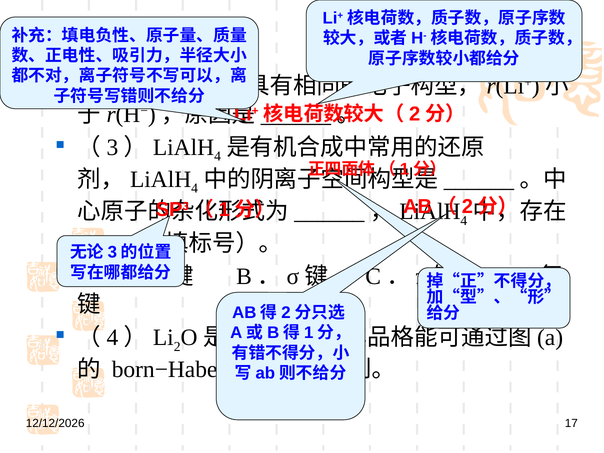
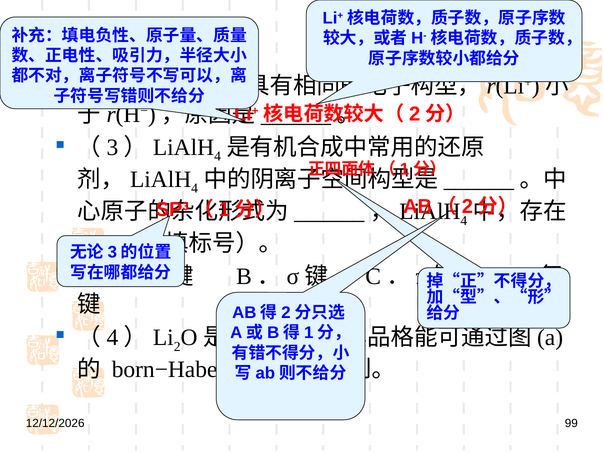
17: 17 -> 99
